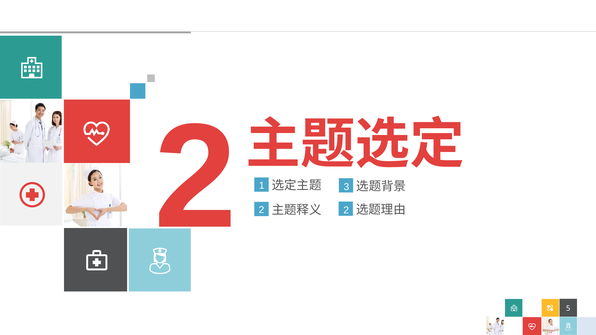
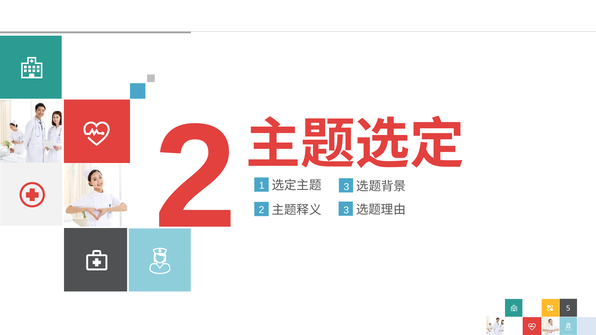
2 2: 2 -> 3
